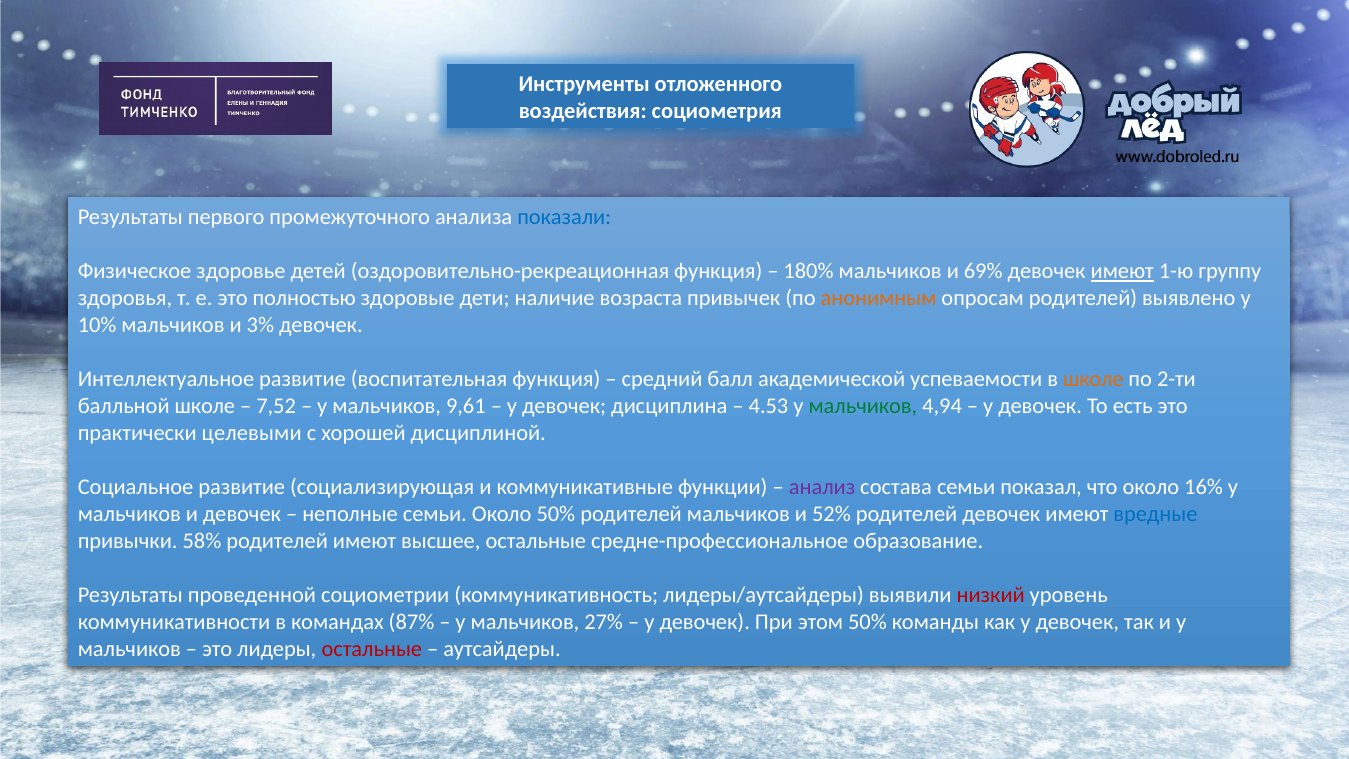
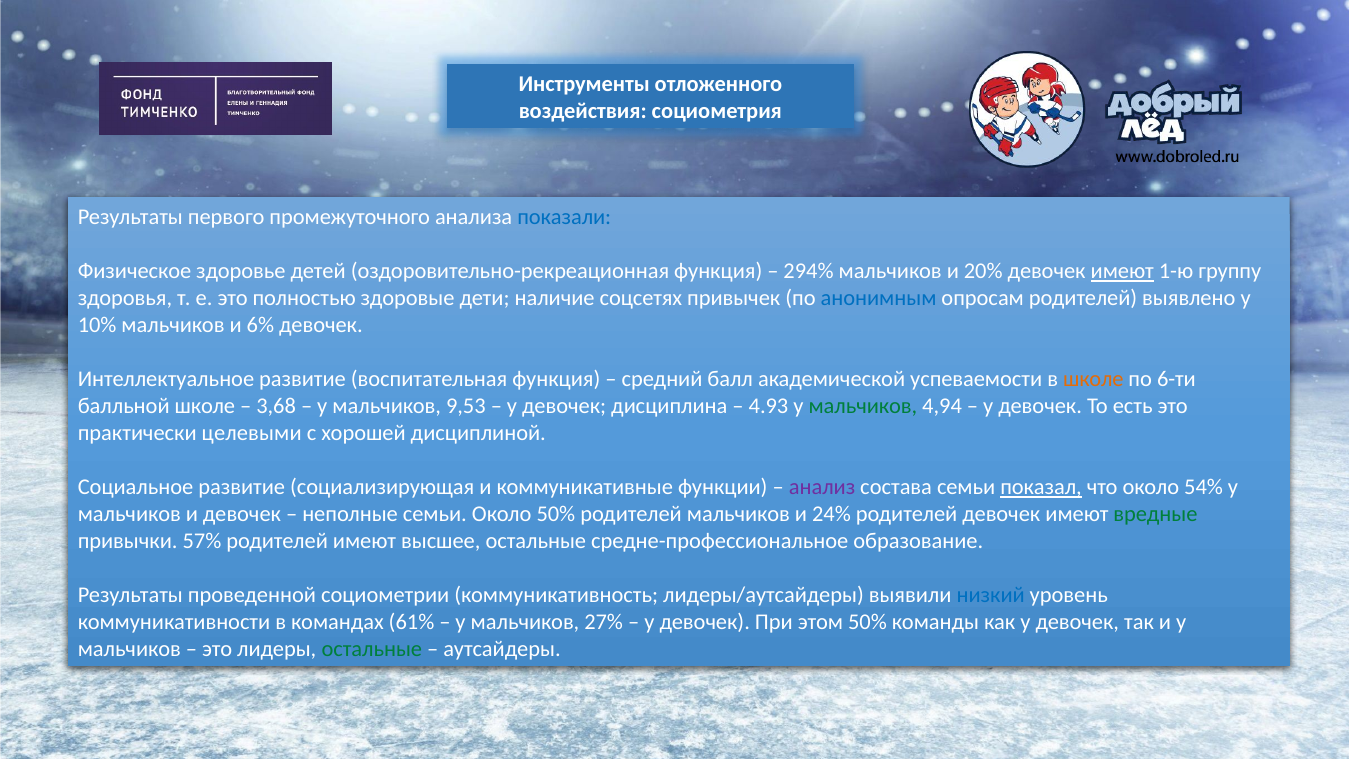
180%: 180% -> 294%
69%: 69% -> 20%
возраста: возраста -> соцсетях
анонимным colour: orange -> blue
3%: 3% -> 6%
2-ти: 2-ти -> 6-ти
7,52: 7,52 -> 3,68
9,61: 9,61 -> 9,53
4.53: 4.53 -> 4.93
показал underline: none -> present
16%: 16% -> 54%
52%: 52% -> 24%
вредные colour: blue -> green
58%: 58% -> 57%
низкий colour: red -> blue
87%: 87% -> 61%
остальные at (372, 649) colour: red -> green
